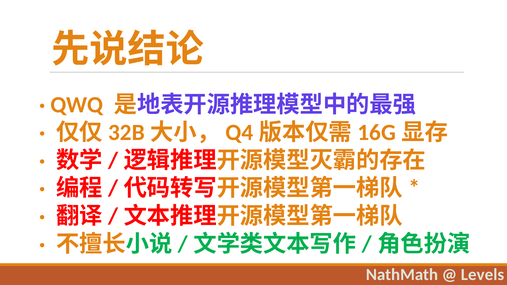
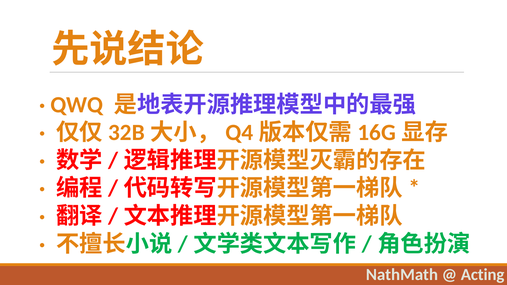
Levels: Levels -> Acting
